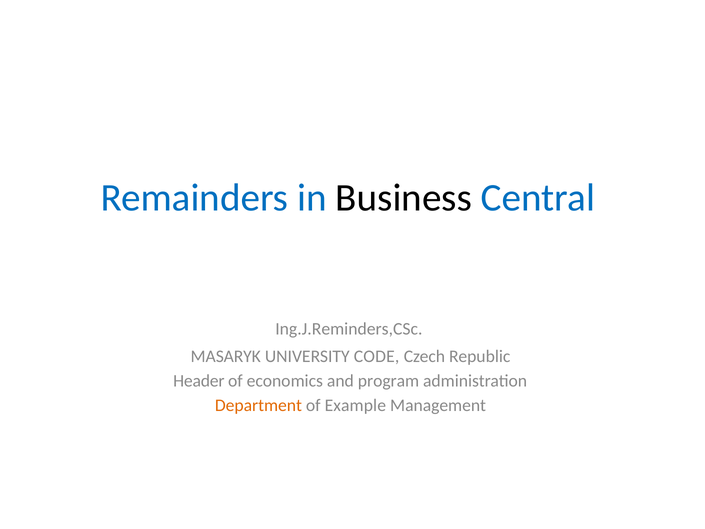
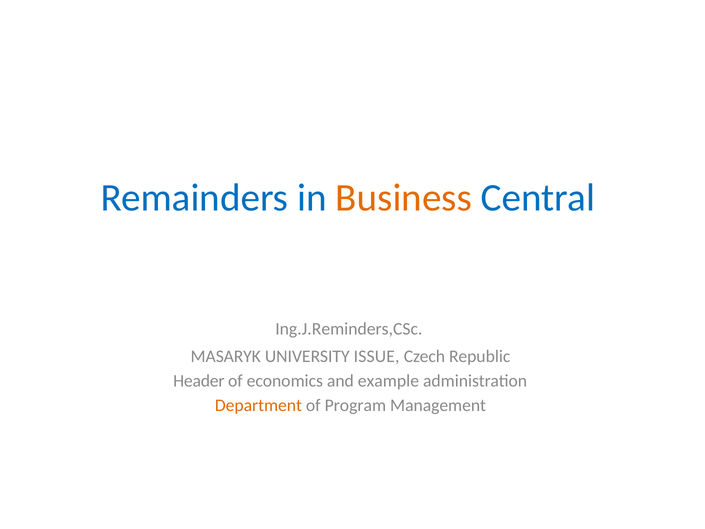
Business colour: black -> orange
CODE: CODE -> ISSUE
program: program -> example
Example: Example -> Program
